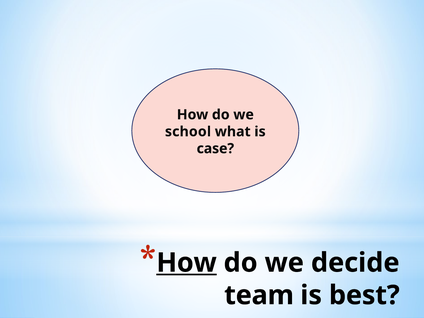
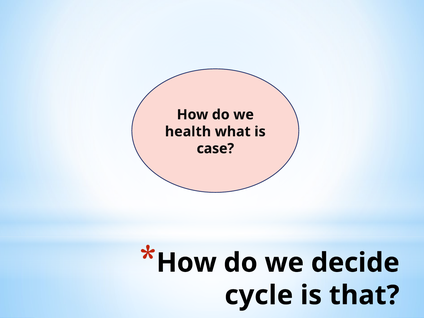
school: school -> health
How at (187, 263) underline: present -> none
team: team -> cycle
best: best -> that
